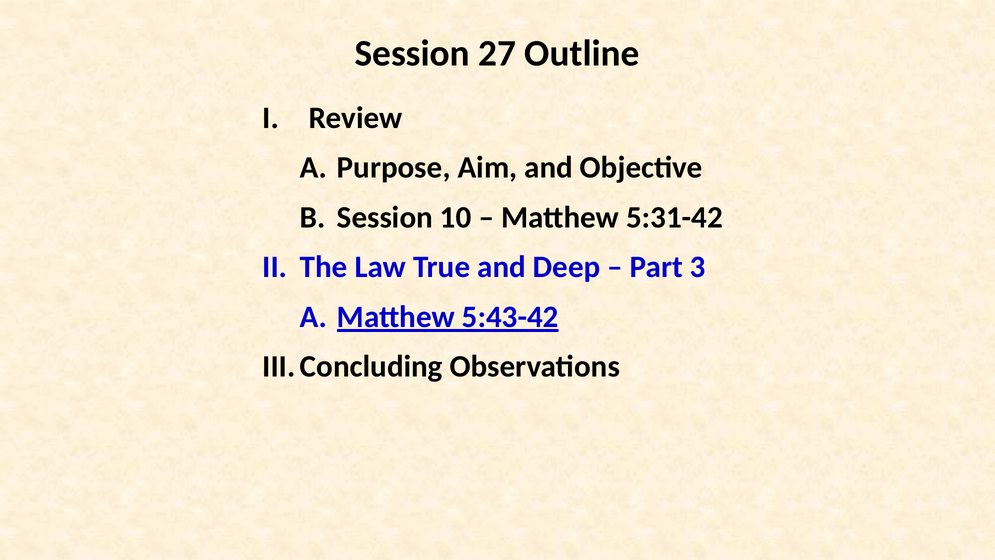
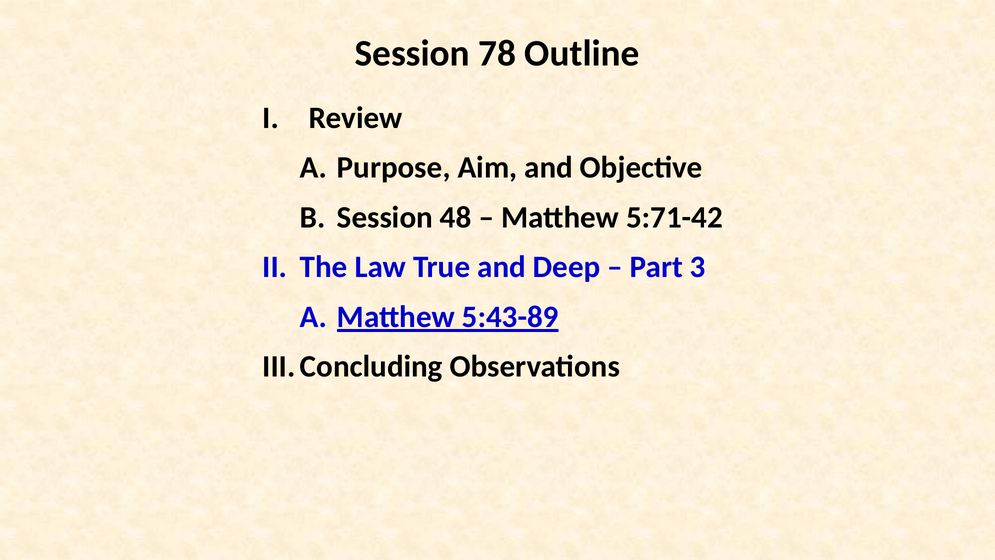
27: 27 -> 78
10: 10 -> 48
5:31-42: 5:31-42 -> 5:71-42
5:43-42: 5:43-42 -> 5:43-89
